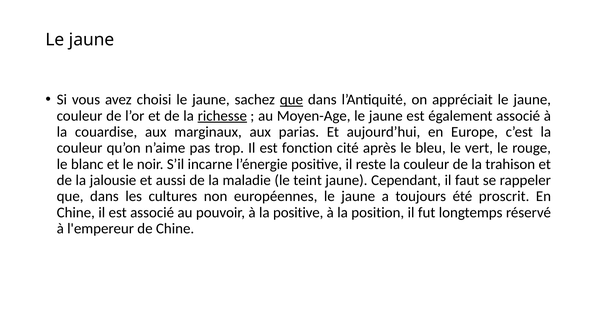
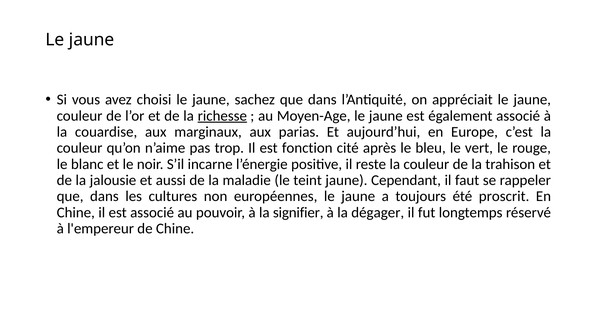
que at (291, 100) underline: present -> none
la positive: positive -> signifier
position: position -> dégager
